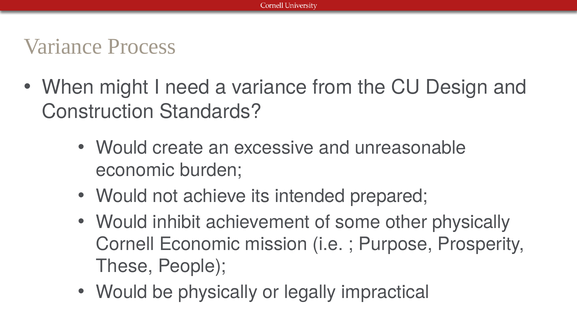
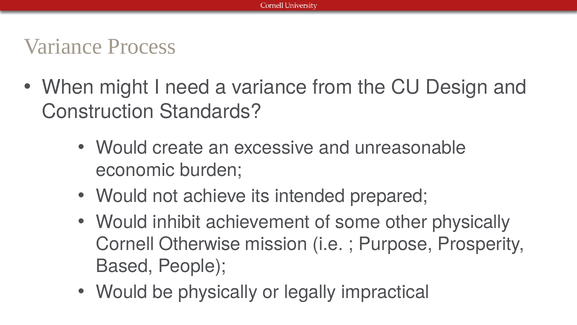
Cornell Economic: Economic -> Otherwise
These: These -> Based
